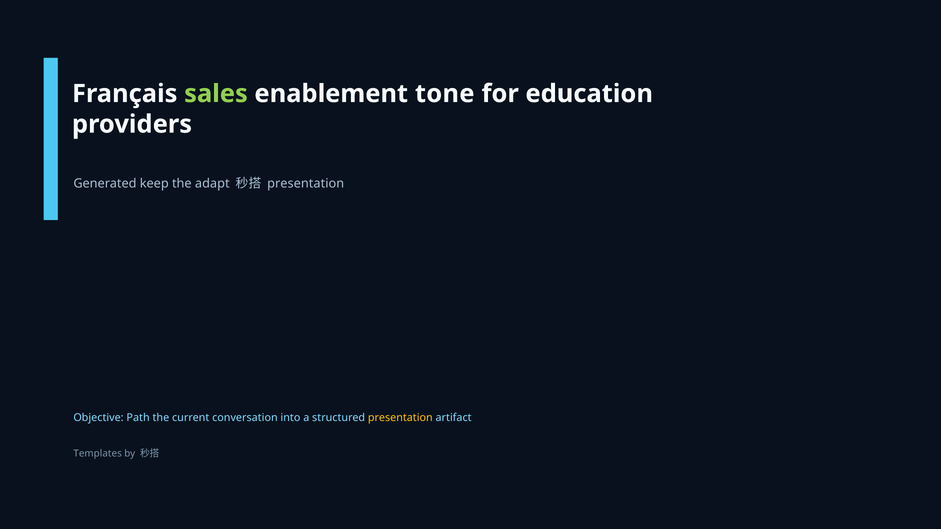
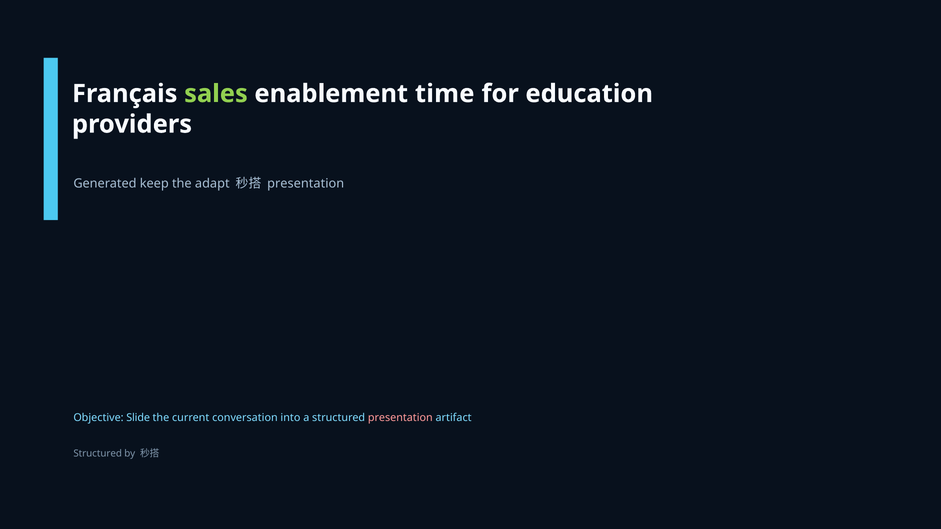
tone: tone -> time
Path: Path -> Slide
presentation at (400, 418) colour: yellow -> pink
Templates at (98, 454): Templates -> Structured
